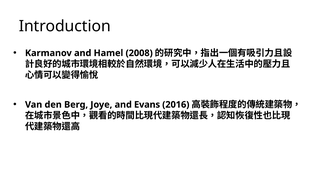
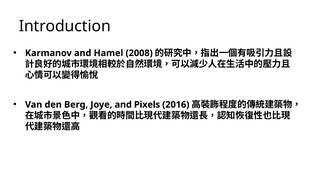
Evans: Evans -> Pixels
